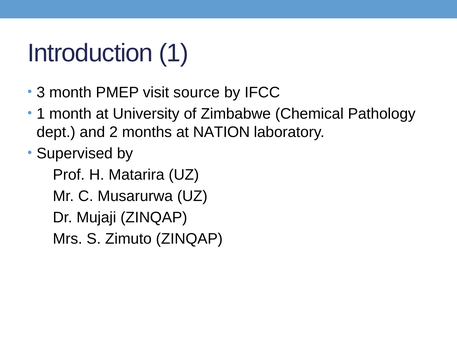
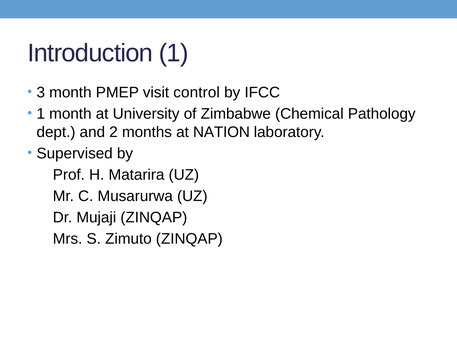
source: source -> control
